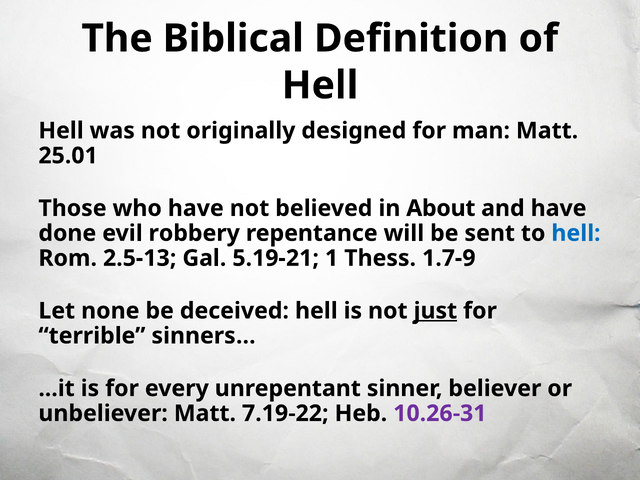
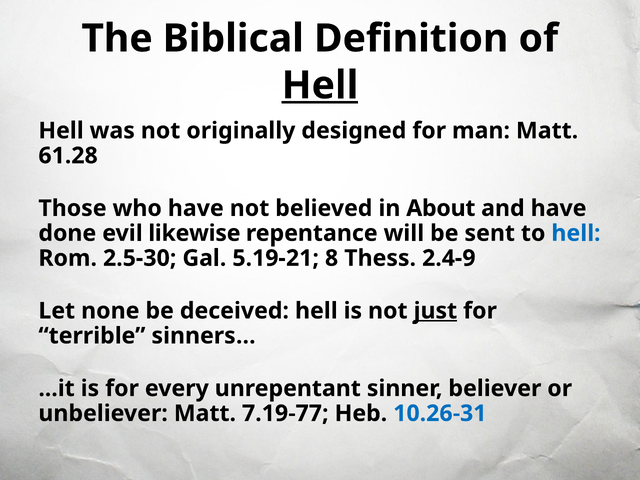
Hell at (320, 85) underline: none -> present
25.01: 25.01 -> 61.28
robbery: robbery -> likewise
2.5-13: 2.5-13 -> 2.5-30
1: 1 -> 8
1.7-9: 1.7-9 -> 2.4-9
7.19-22: 7.19-22 -> 7.19-77
10.26-31 colour: purple -> blue
